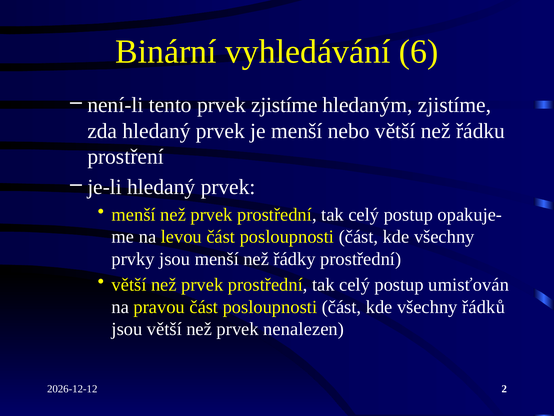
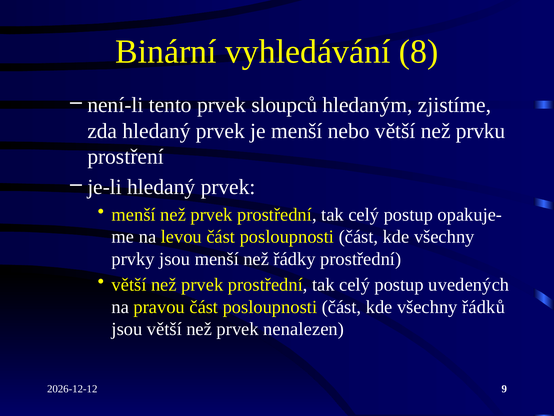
6: 6 -> 8
prvek zjistíme: zjistíme -> sloupců
řádku: řádku -> prvku
umisťován: umisťován -> uvedených
2: 2 -> 9
